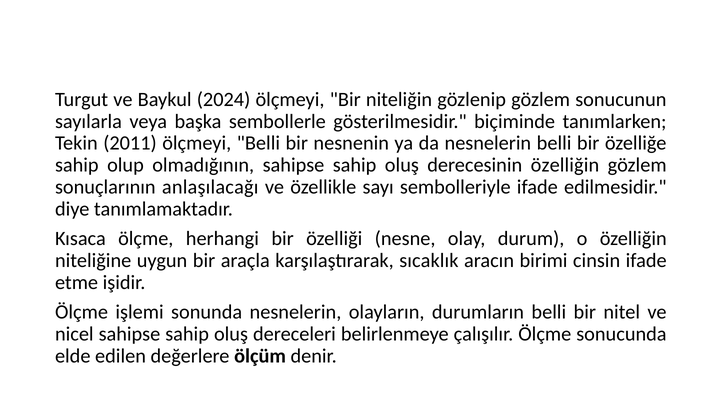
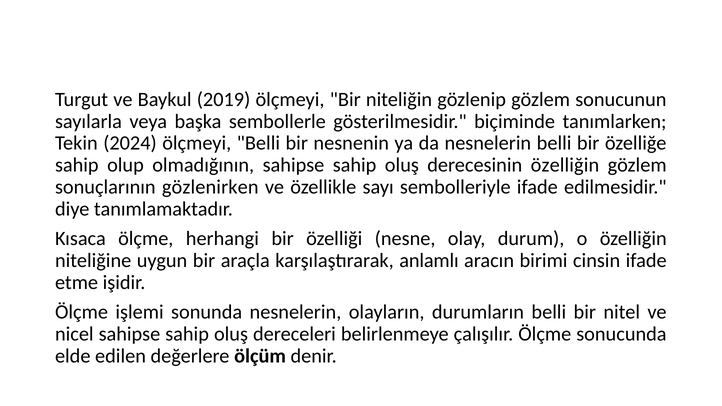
2024: 2024 -> 2019
2011: 2011 -> 2024
anlaşılacağı: anlaşılacağı -> gözlenirken
sıcaklık: sıcaklık -> anlamlı
